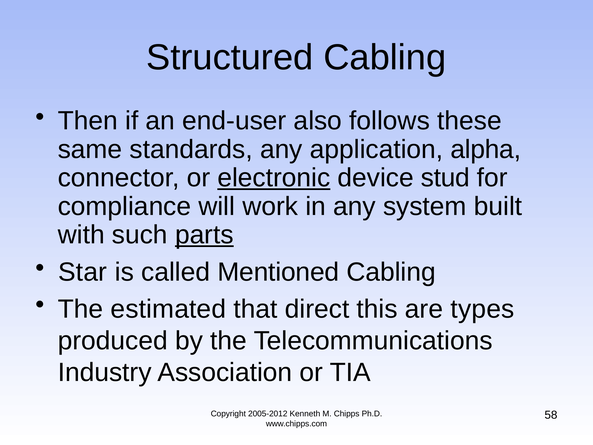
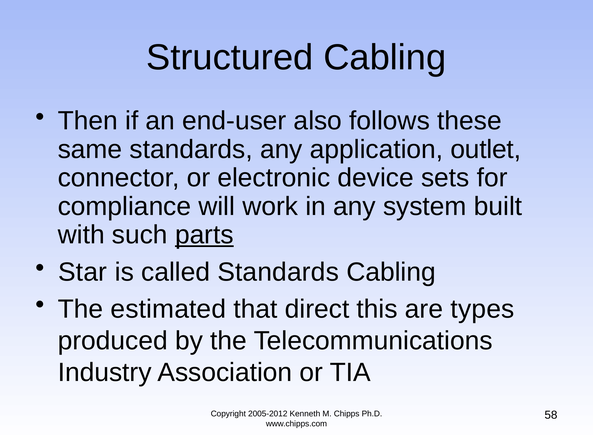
alpha: alpha -> outlet
electronic underline: present -> none
stud: stud -> sets
called Mentioned: Mentioned -> Standards
